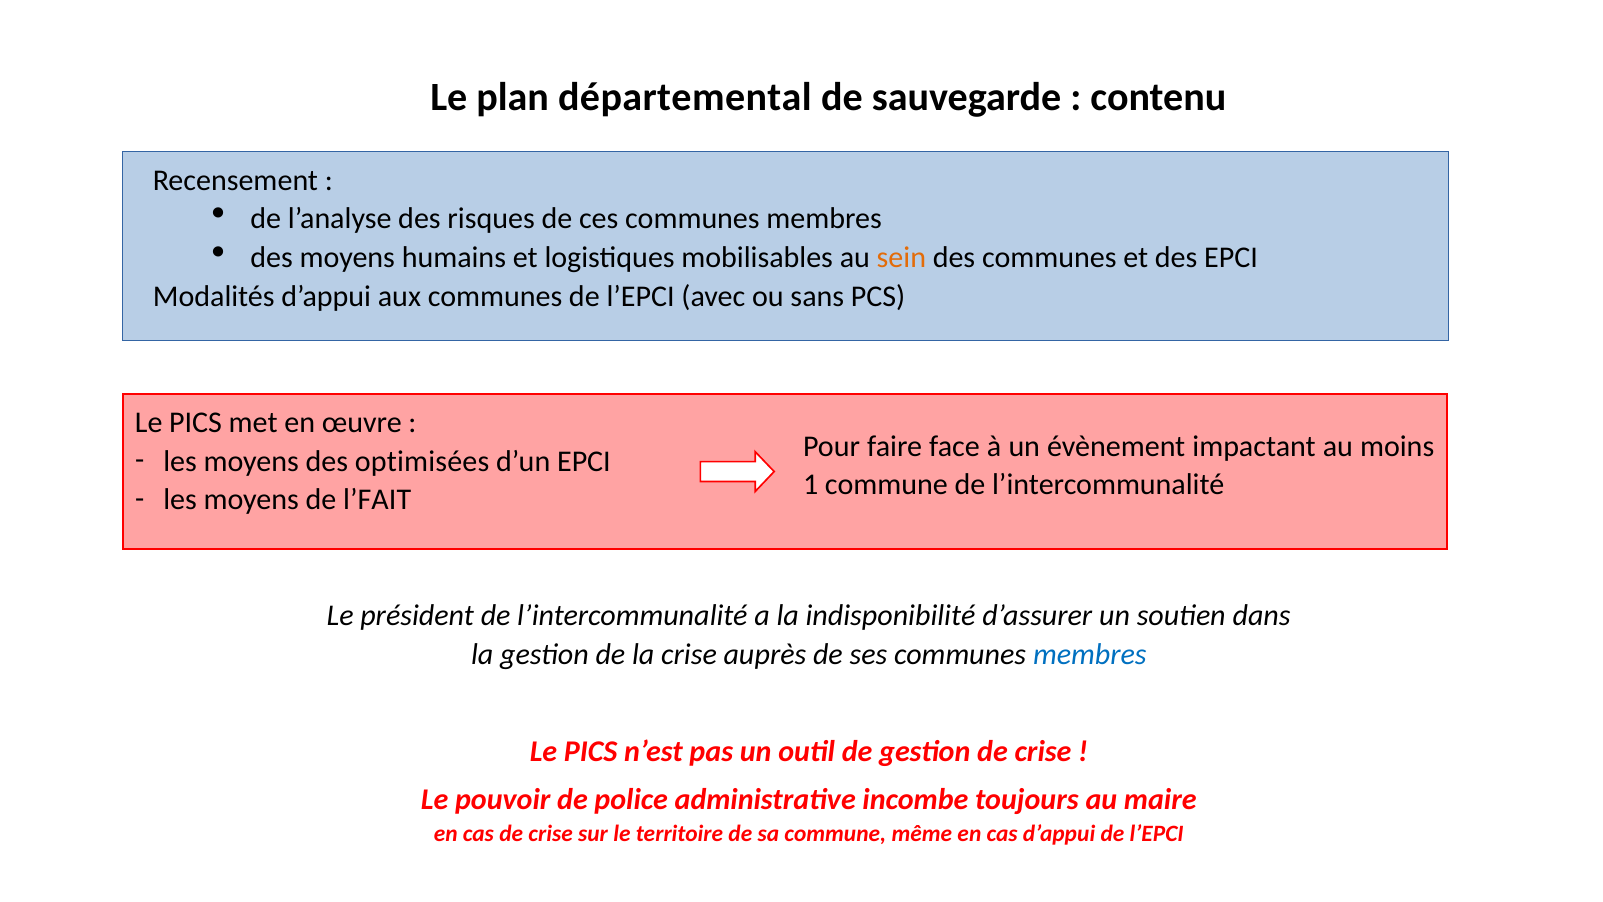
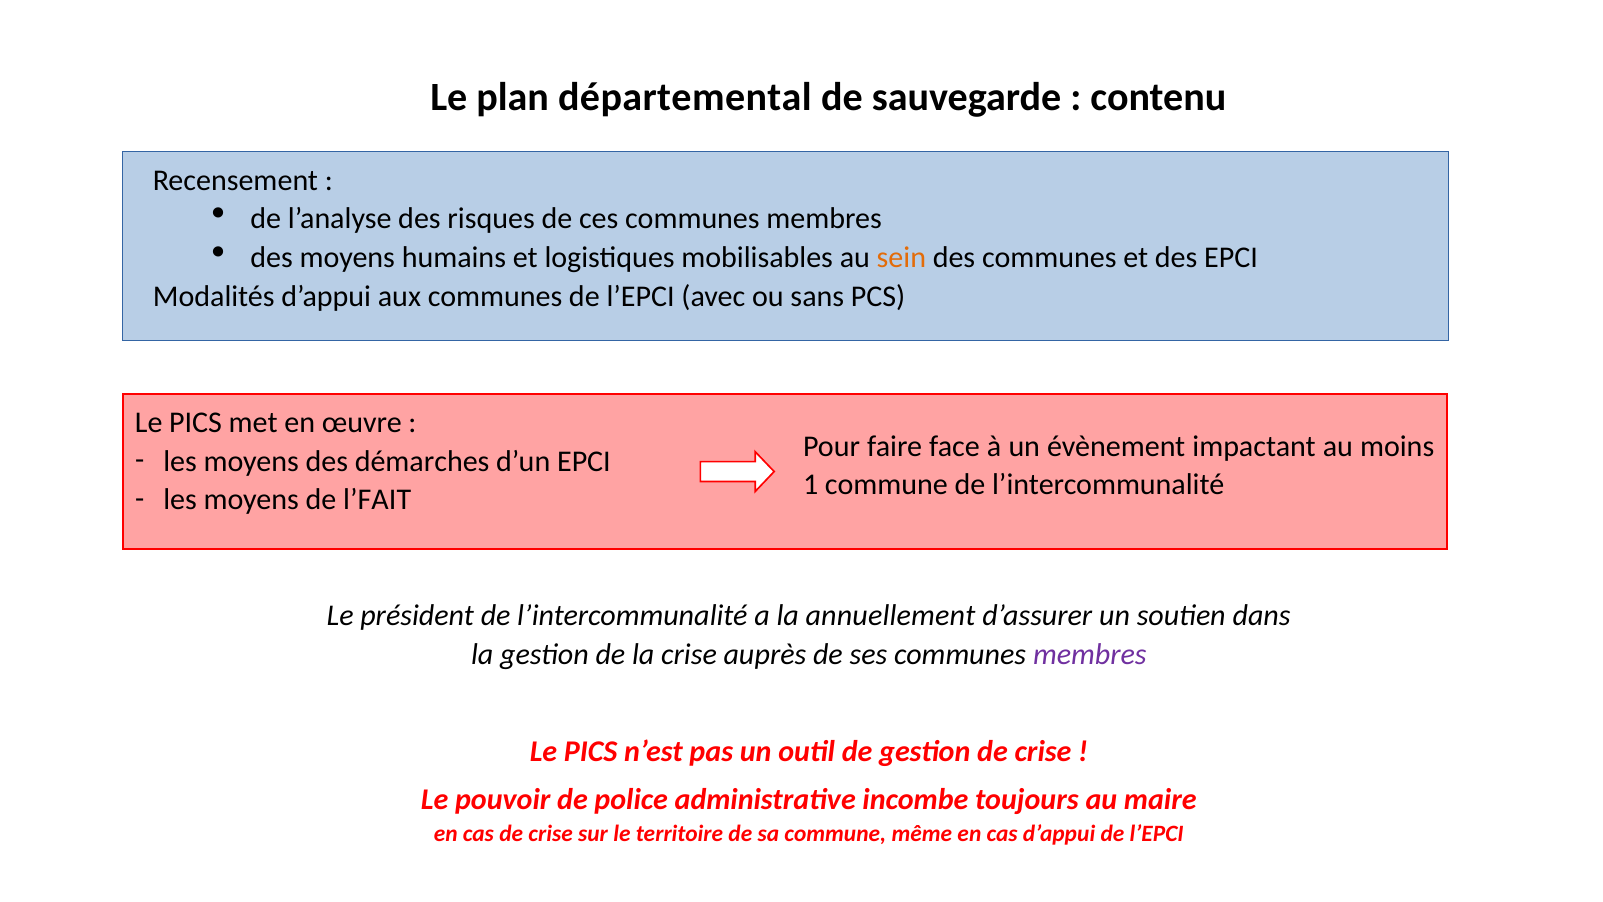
optimisées: optimisées -> démarches
indisponibilité: indisponibilité -> annuellement
membres at (1090, 654) colour: blue -> purple
